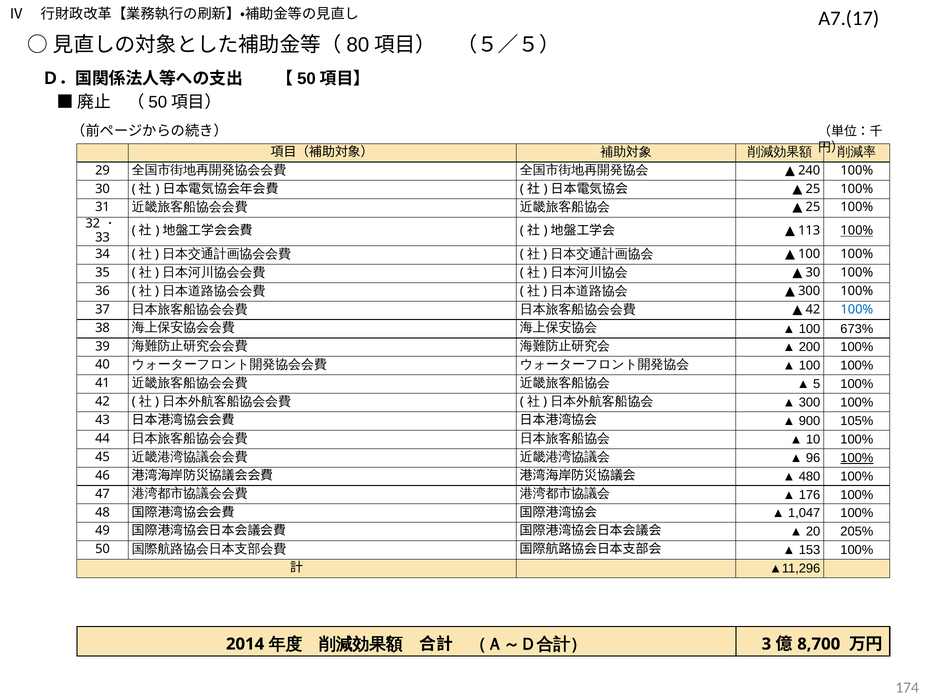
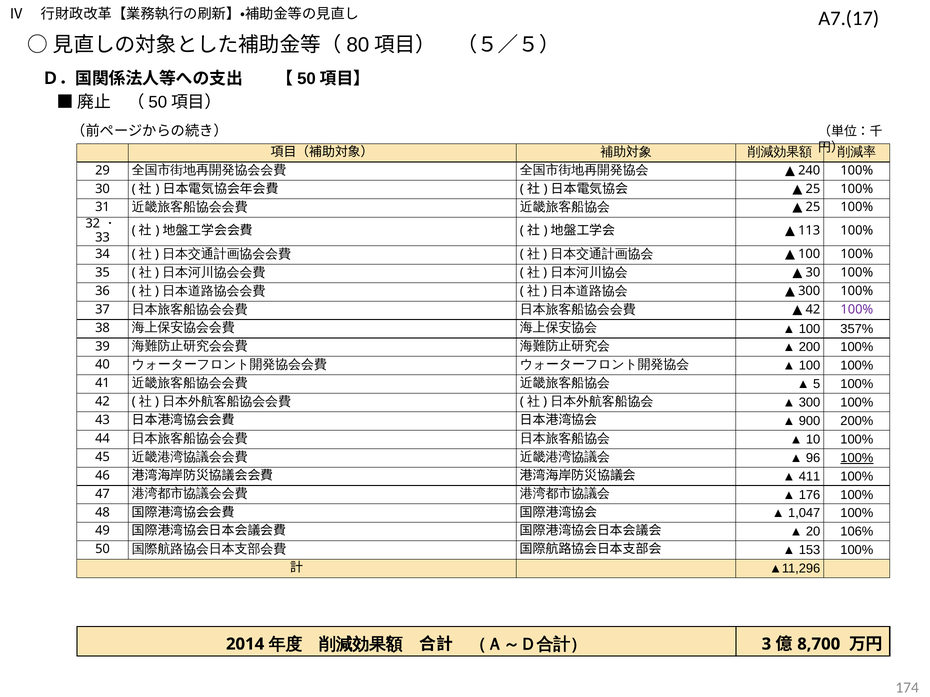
100% at (857, 231) underline: present -> none
100% at (857, 310) colour: blue -> purple
673%: 673% -> 357%
105%: 105% -> 200%
480: 480 -> 411
205%: 205% -> 106%
